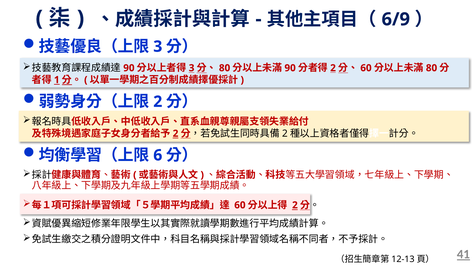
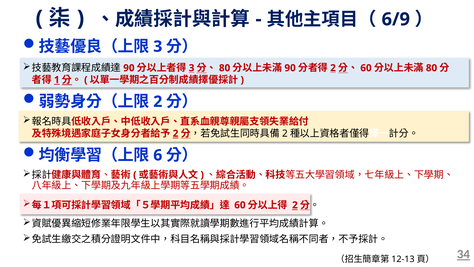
41: 41 -> 34
